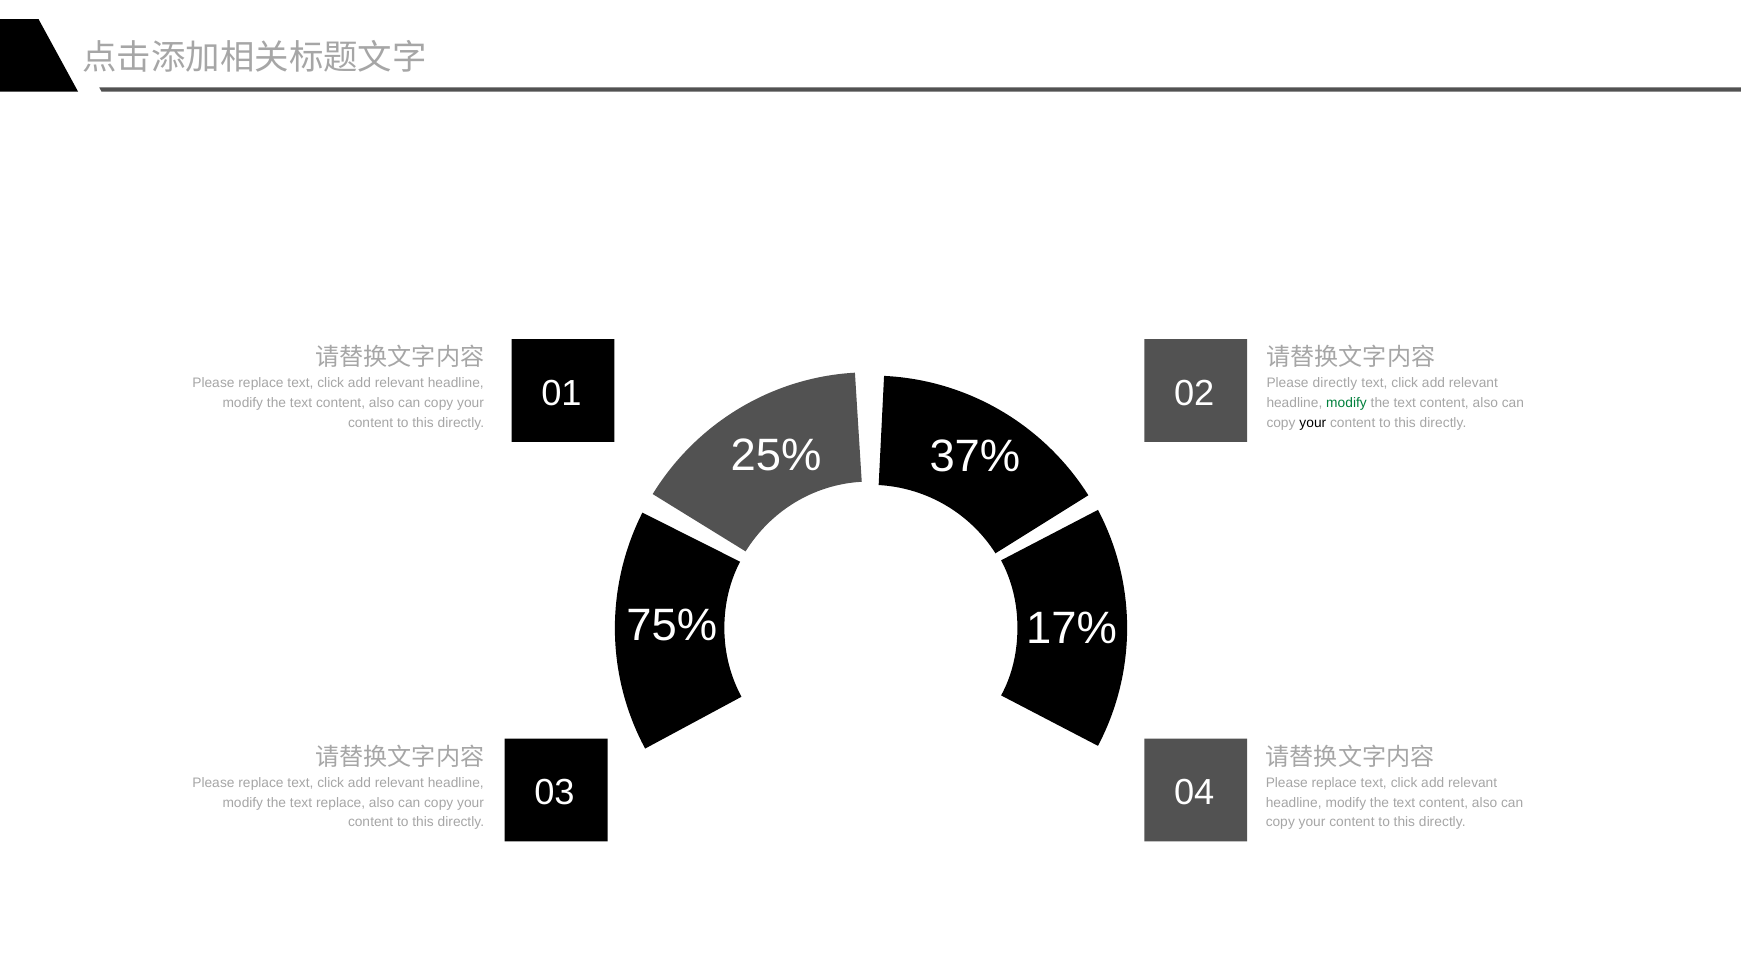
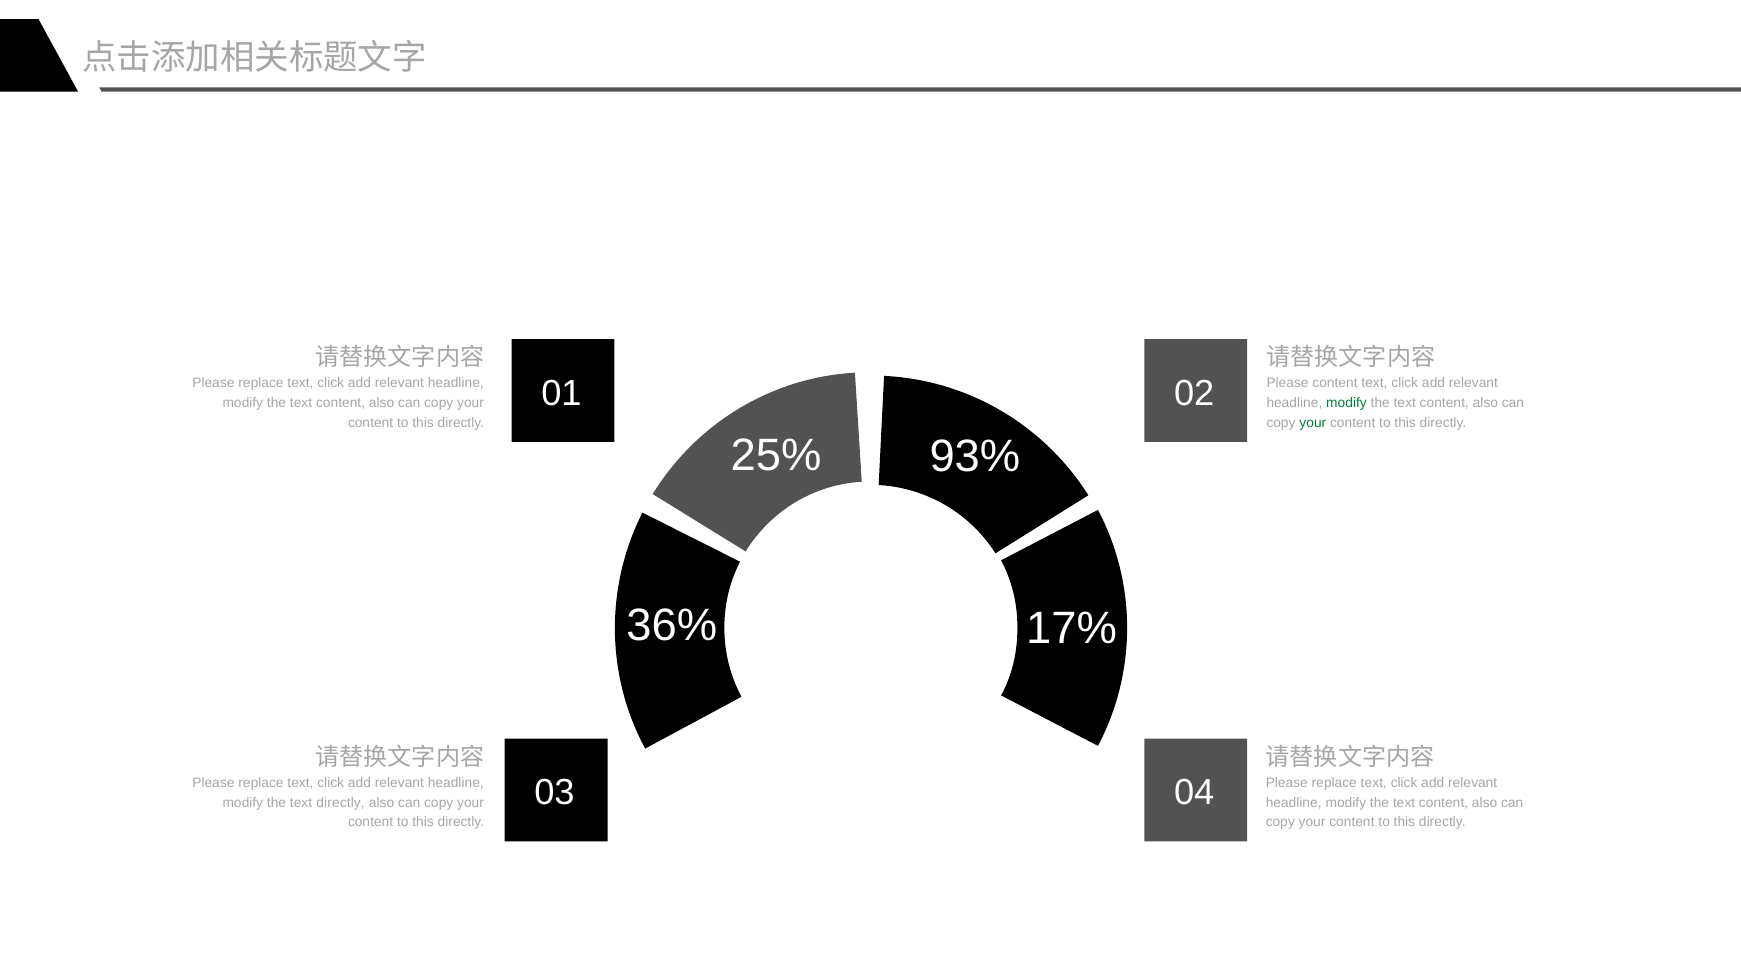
Please directly: directly -> content
your at (1313, 423) colour: black -> green
37%: 37% -> 93%
75%: 75% -> 36%
text replace: replace -> directly
